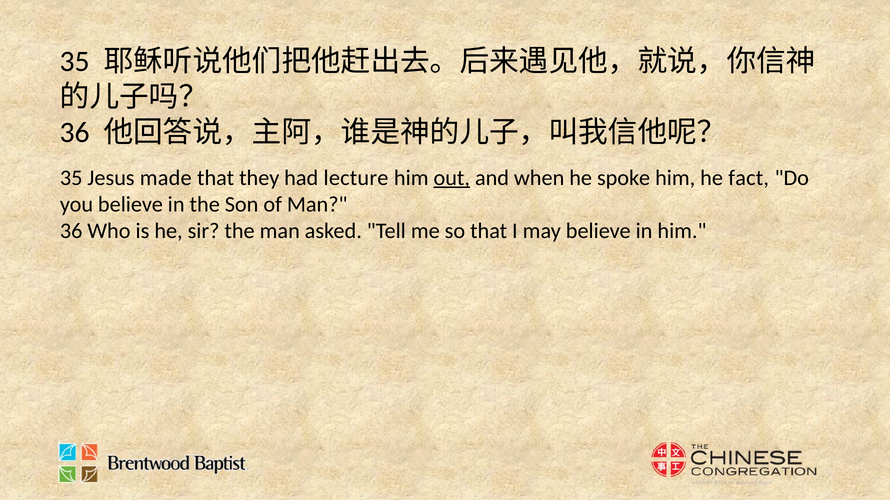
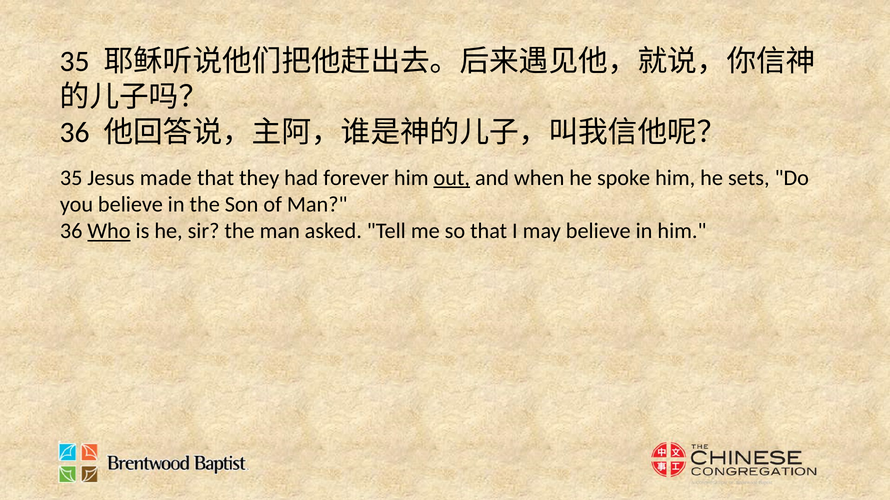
lecture: lecture -> forever
fact: fact -> sets
Who underline: none -> present
